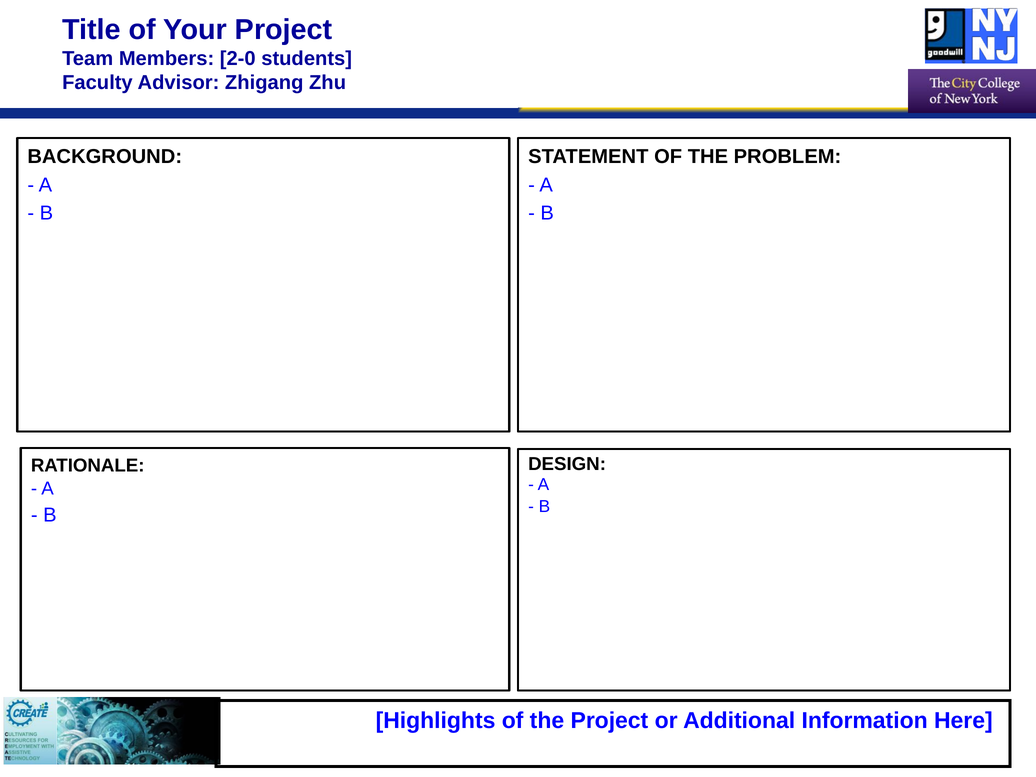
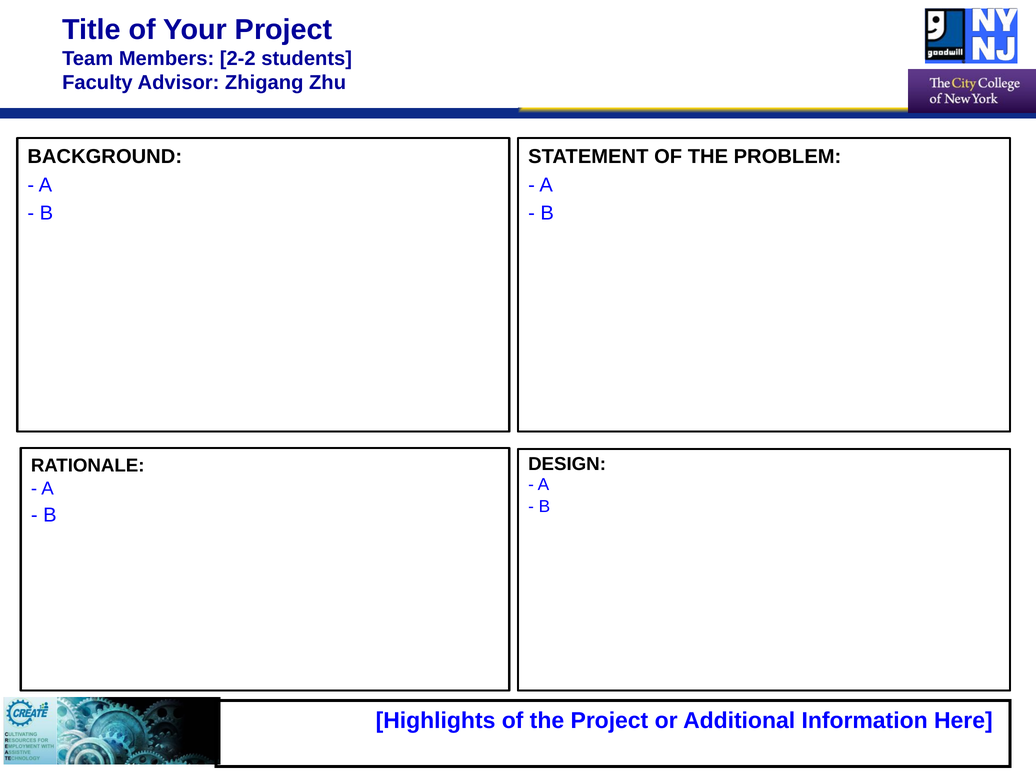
2-0: 2-0 -> 2-2
